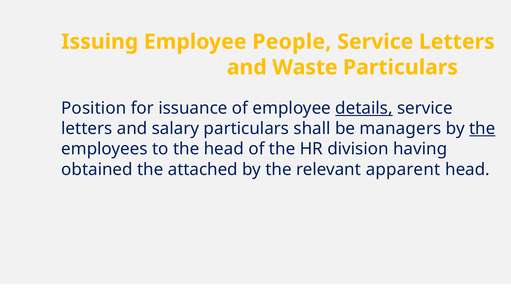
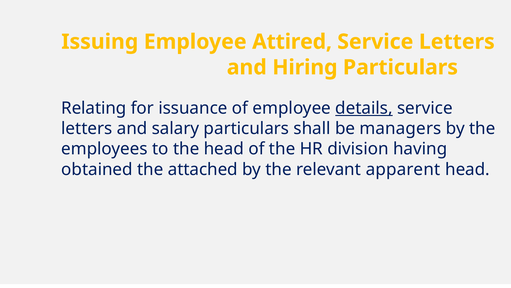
People: People -> Attired
Waste: Waste -> Hiring
Position: Position -> Relating
the at (482, 128) underline: present -> none
